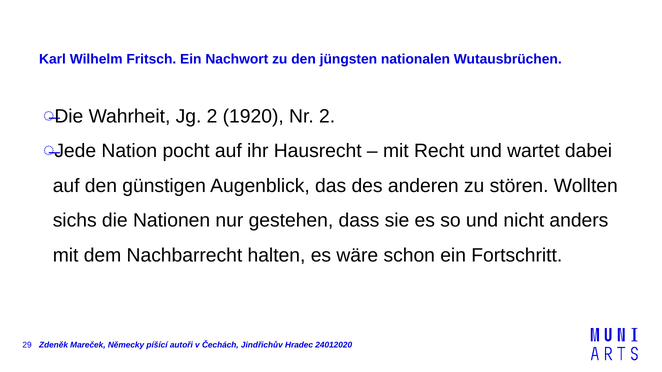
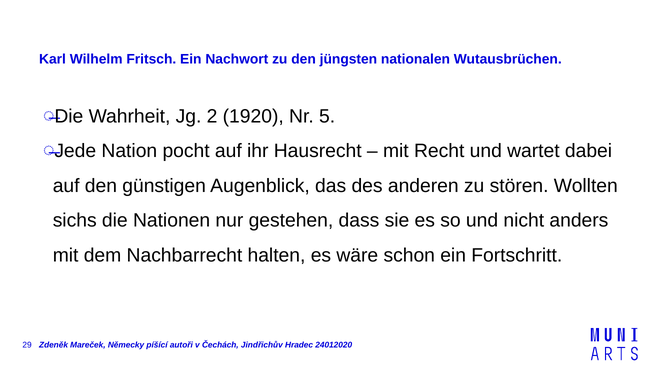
Nr 2: 2 -> 5
